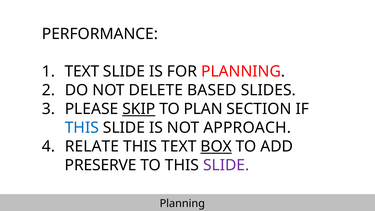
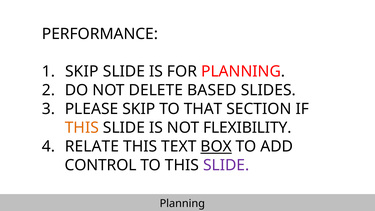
TEXT at (82, 71): TEXT -> SKIP
SKIP at (139, 109) underline: present -> none
PLAN: PLAN -> THAT
THIS at (82, 128) colour: blue -> orange
APPROACH: APPROACH -> FLEXIBILITY
PRESERVE: PRESERVE -> CONTROL
